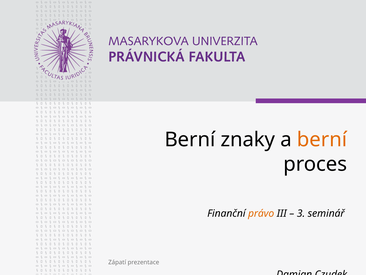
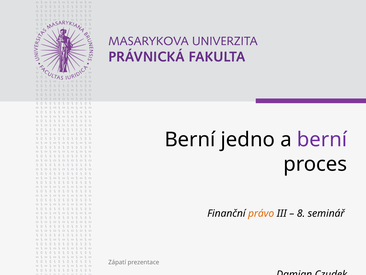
znaky: znaky -> jedno
berní at (322, 139) colour: orange -> purple
3: 3 -> 8
